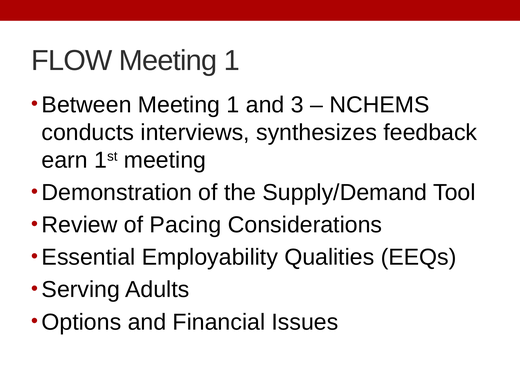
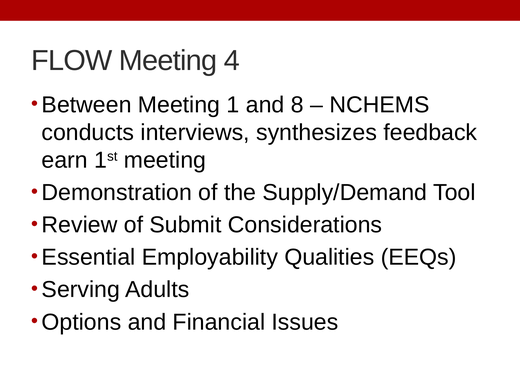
FLOW Meeting 1: 1 -> 4
3: 3 -> 8
Pacing: Pacing -> Submit
